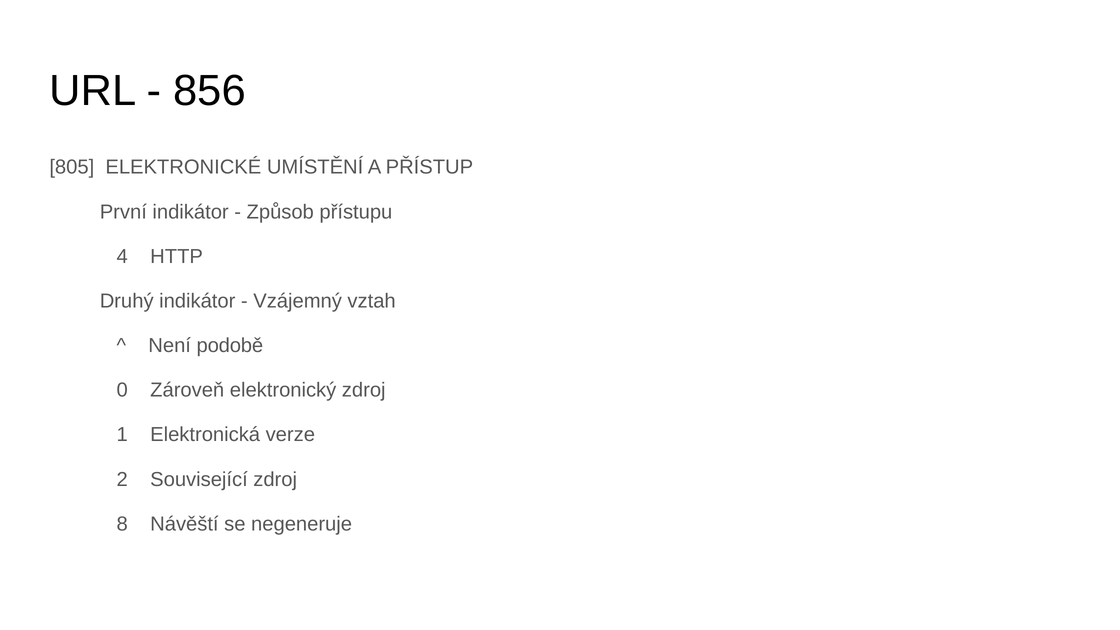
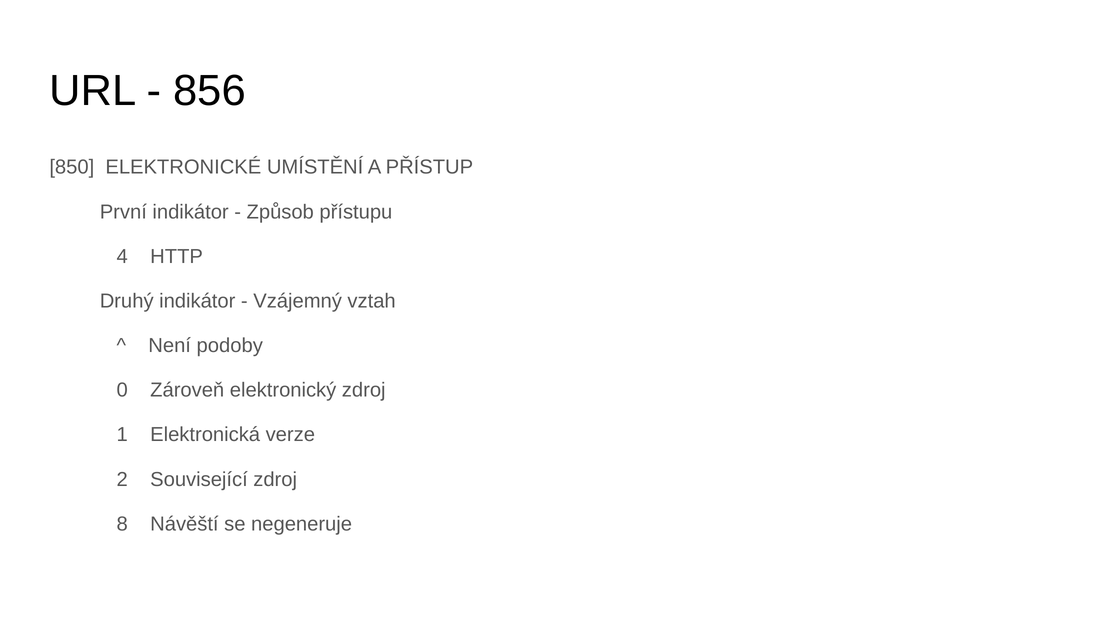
805: 805 -> 850
podobě: podobě -> podoby
